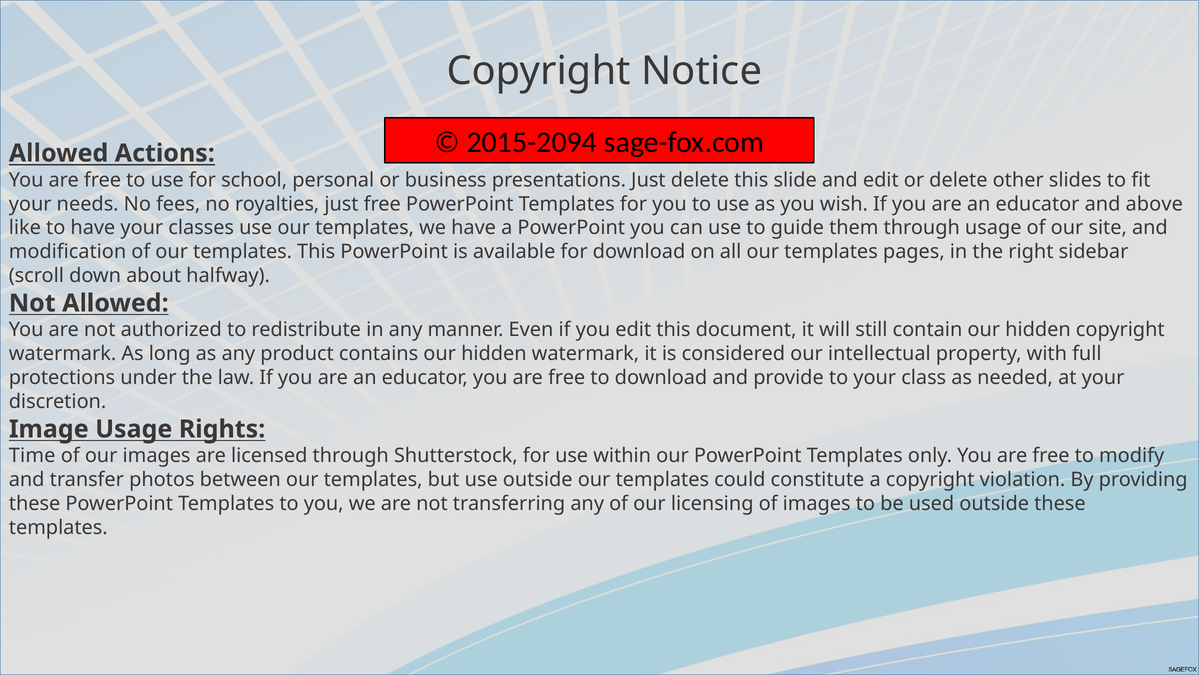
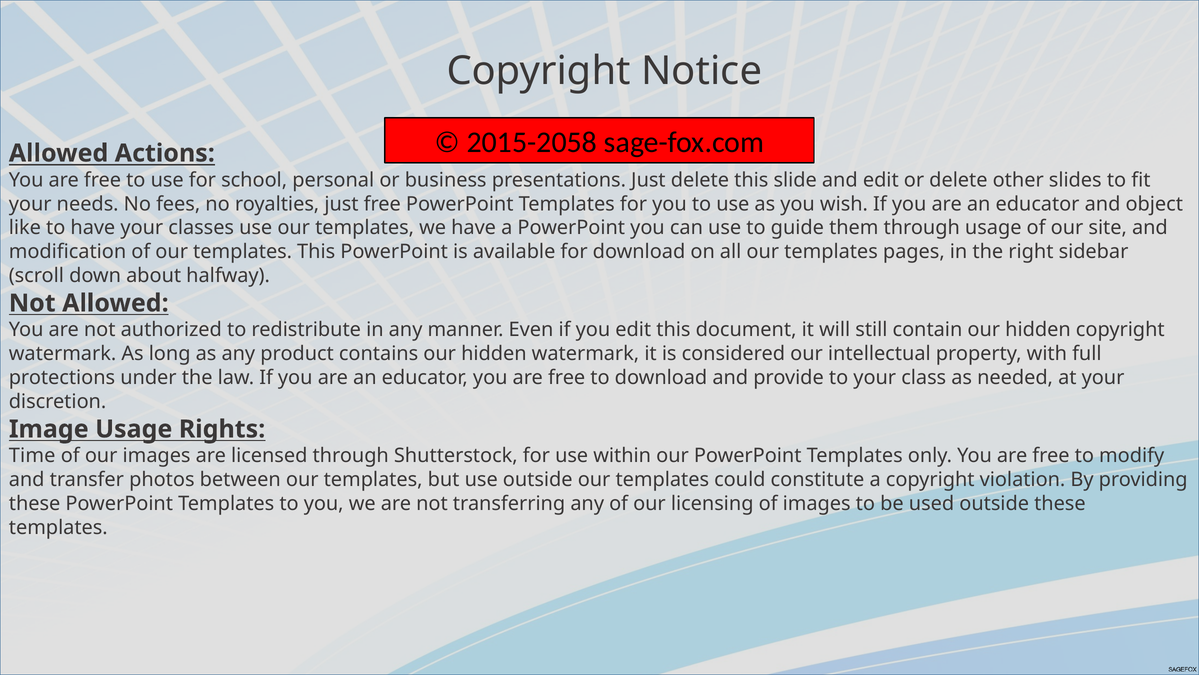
2015-2094: 2015-2094 -> 2015-2058
above: above -> object
